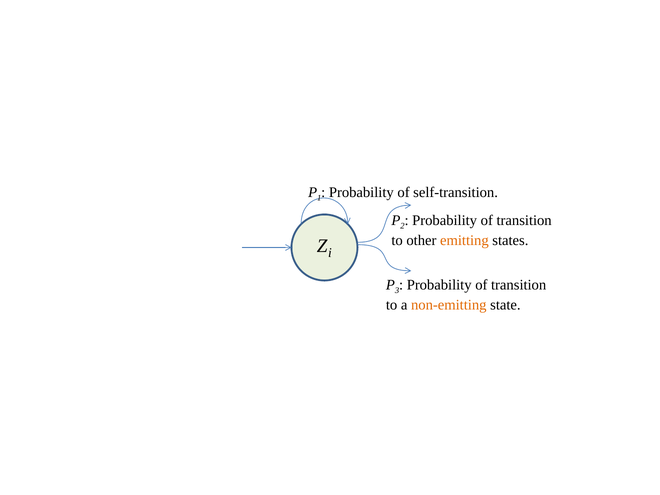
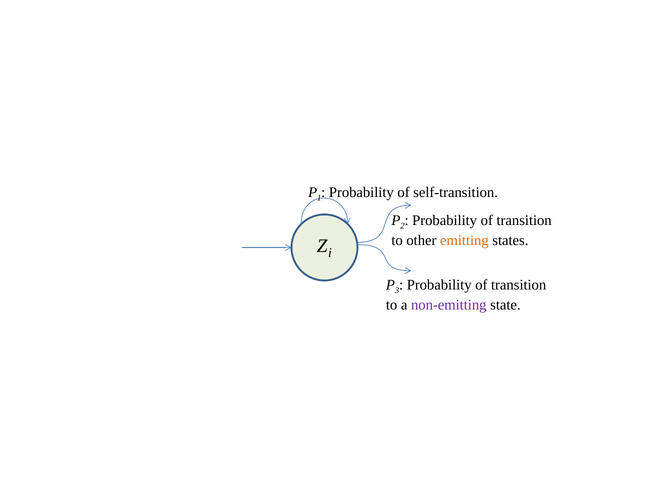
non-emitting colour: orange -> purple
